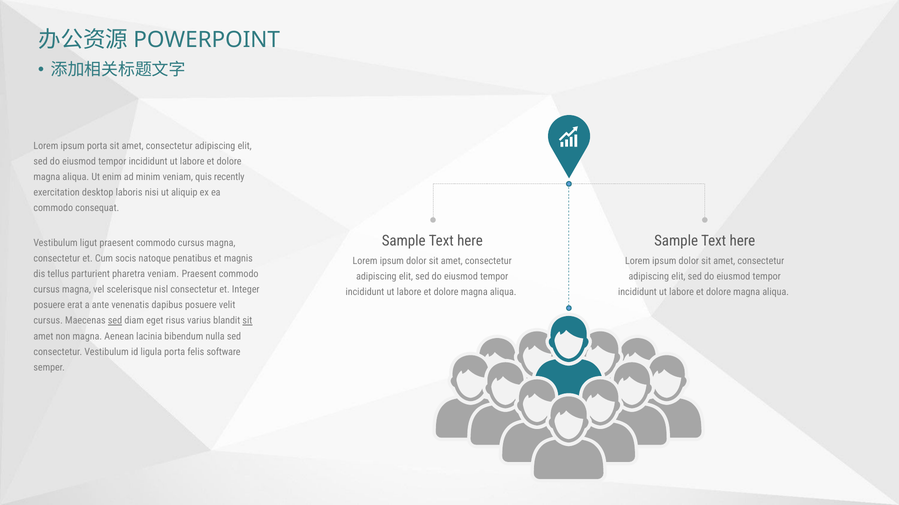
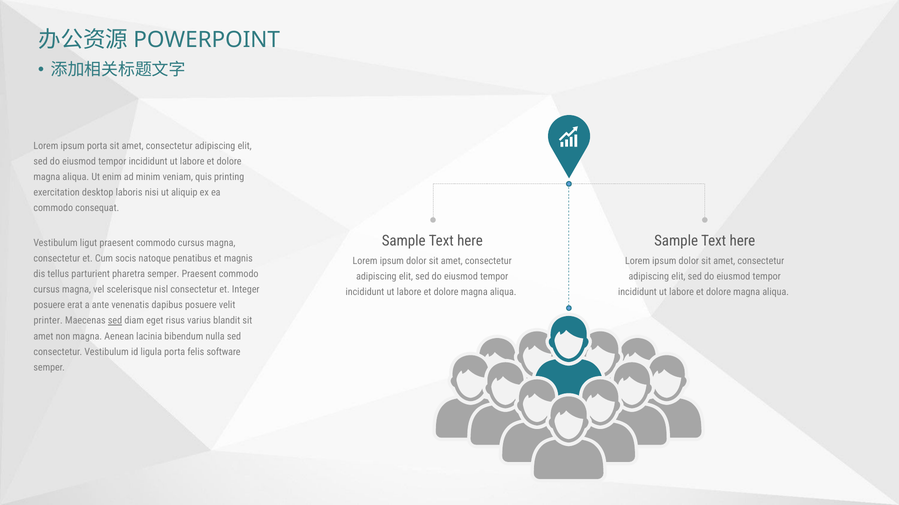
recently: recently -> printing
pharetra veniam: veniam -> semper
cursus at (48, 321): cursus -> printer
sit at (247, 321) underline: present -> none
